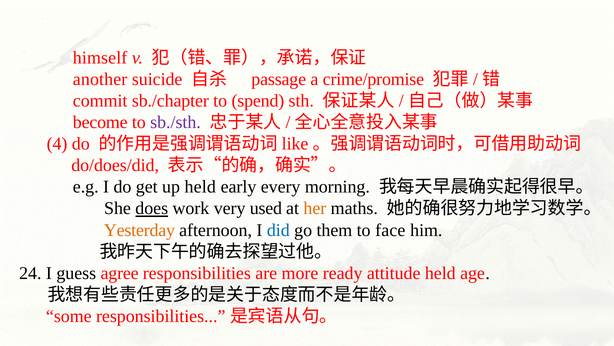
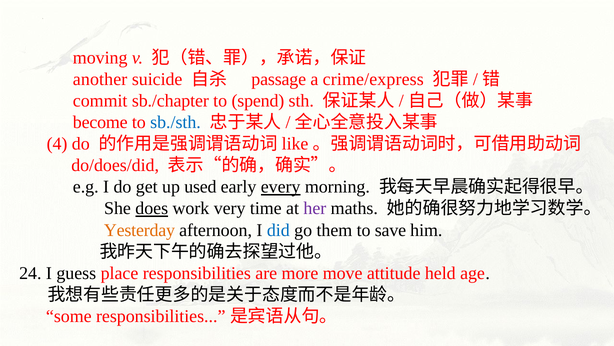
himself: himself -> moving
crime/promise: crime/promise -> crime/express
sb./sth colour: purple -> blue
up held: held -> used
every underline: none -> present
used: used -> time
her colour: orange -> purple
face: face -> save
agree: agree -> place
ready: ready -> move
